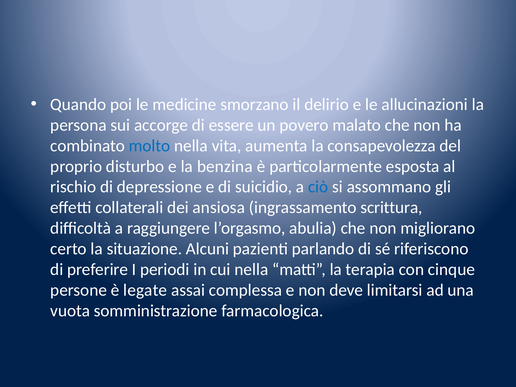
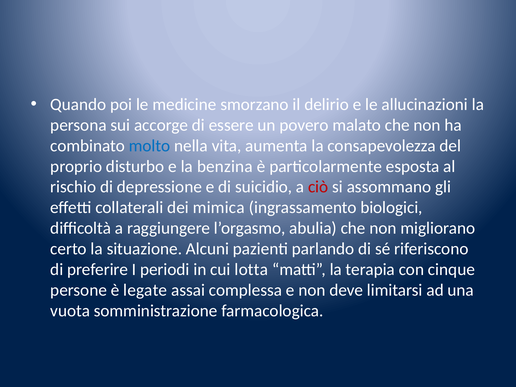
ciò colour: blue -> red
ansiosa: ansiosa -> mimica
scrittura: scrittura -> biologici
cui nella: nella -> lotta
